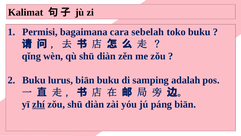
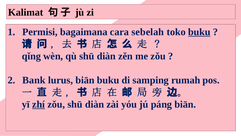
buku at (199, 32) underline: none -> present
Buku at (34, 80): Buku -> Bank
adalah: adalah -> rumah
